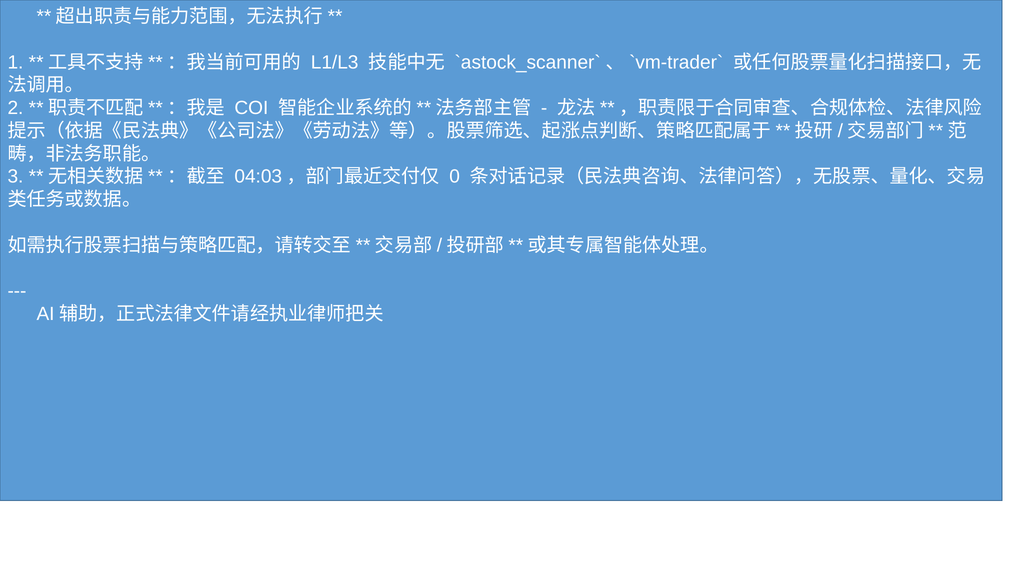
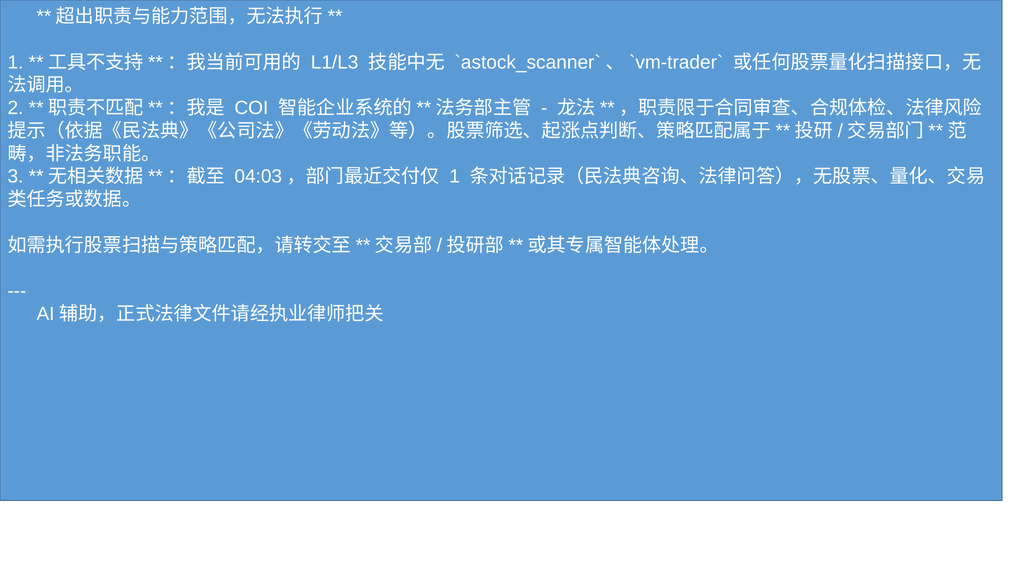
0 at (455, 177): 0 -> 1
